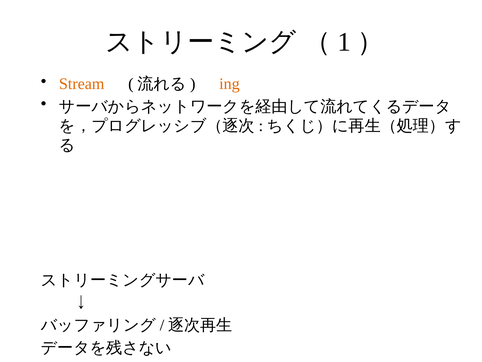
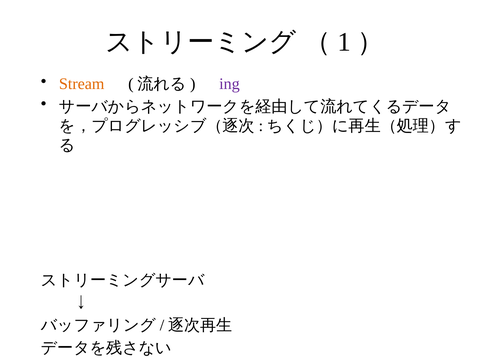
ing colour: orange -> purple
